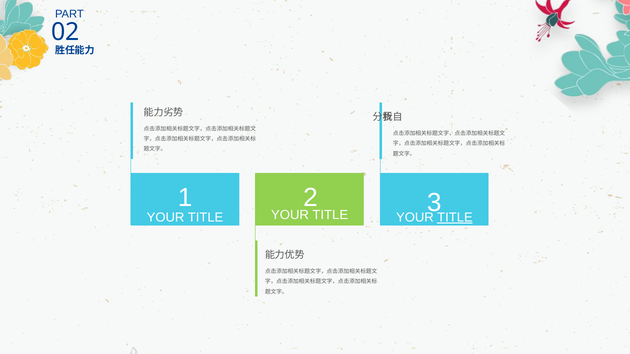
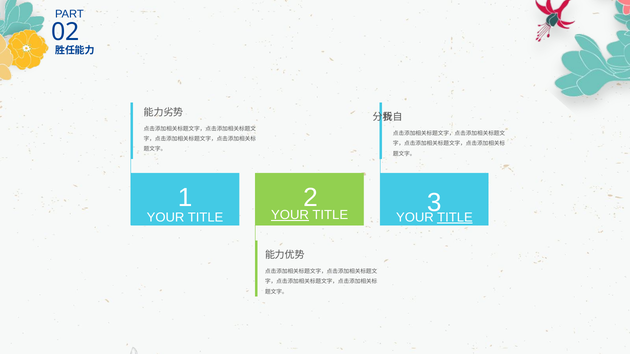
YOUR at (290, 215) underline: none -> present
